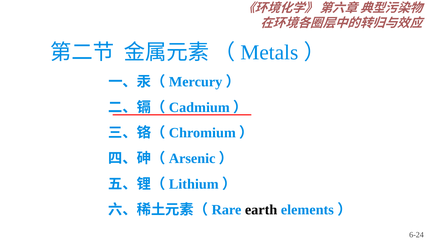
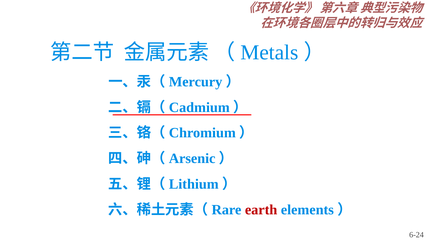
earth colour: black -> red
